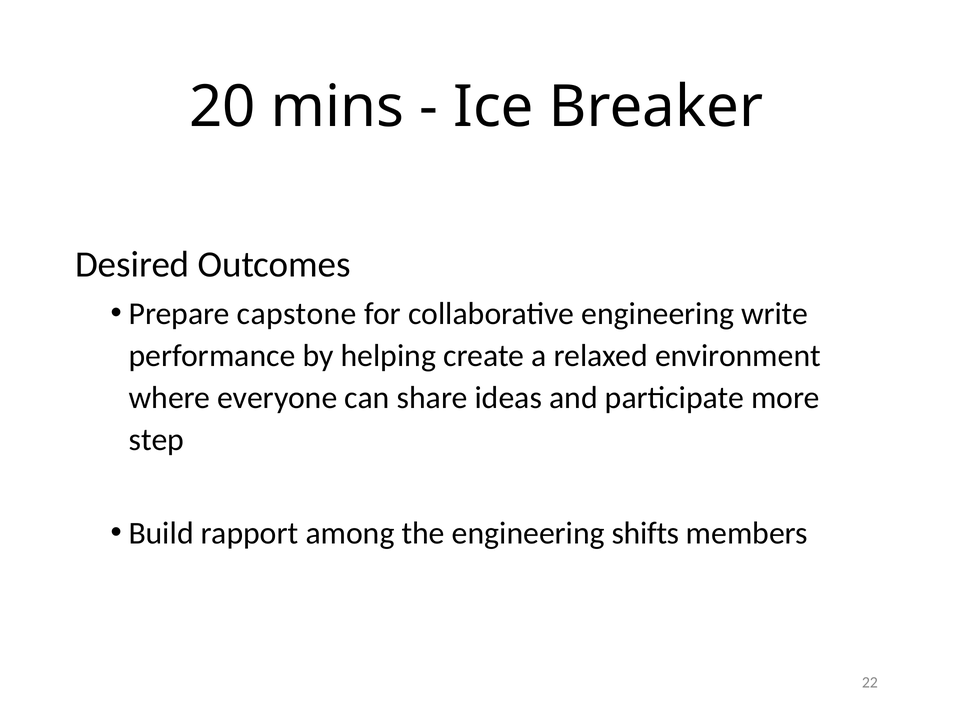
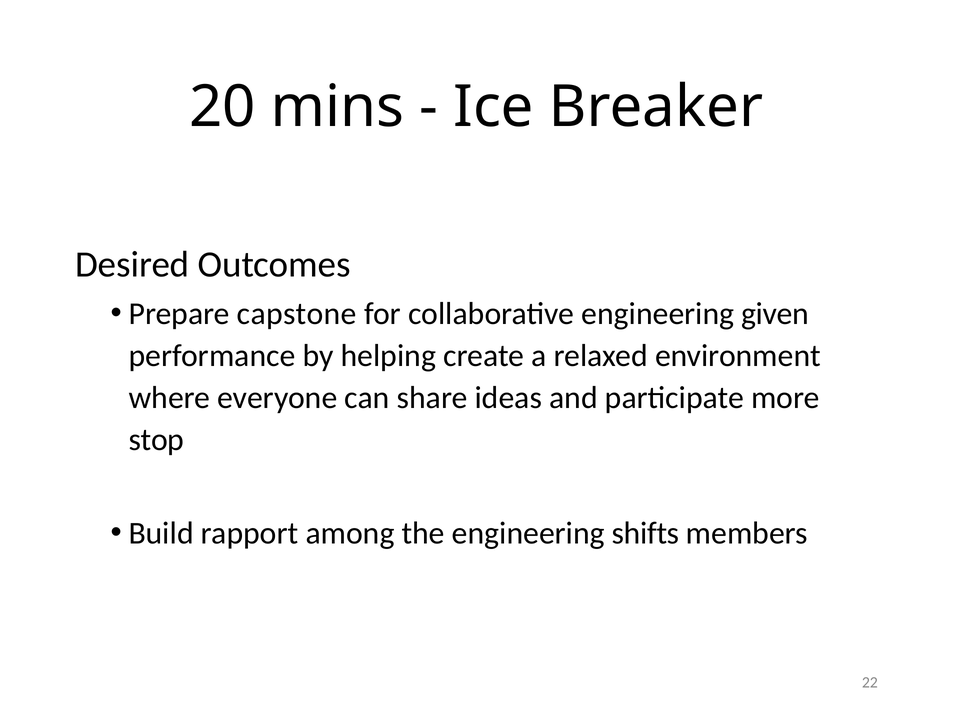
write: write -> given
step: step -> stop
